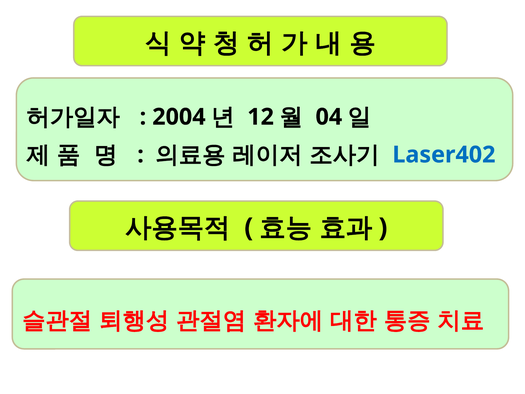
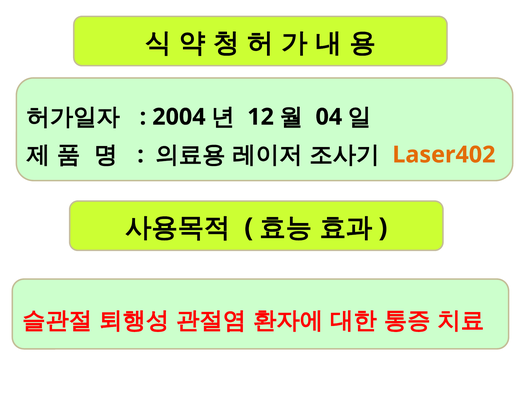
Laser402 colour: blue -> orange
